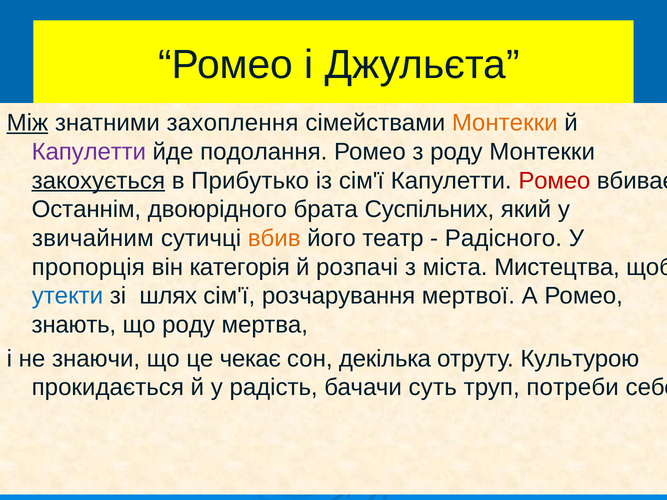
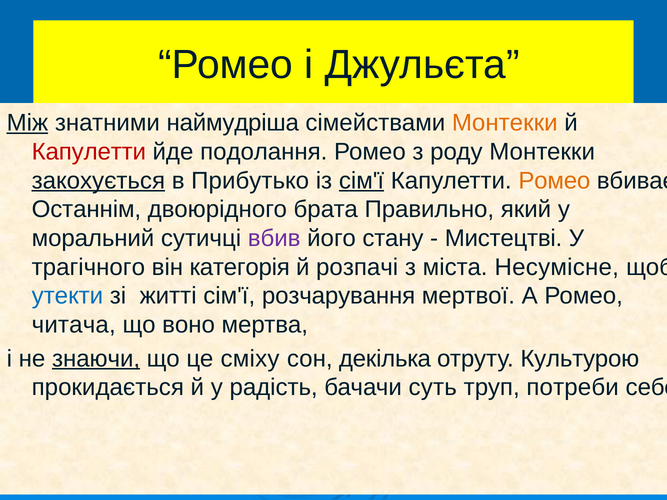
захоплення: захоплення -> наймудріша
Капулетти at (89, 152) colour: purple -> red
сім'ї at (361, 181) underline: none -> present
Ромео at (554, 181) colour: red -> orange
Суспільних: Суспільних -> Правильно
звичайним: звичайним -> моральний
вбив colour: orange -> purple
театр: театр -> стану
Радісного: Радісного -> Мистецтві
пропорція: пропорція -> трагічного
Мистецтва: Мистецтва -> Несумісне
шлях: шлях -> житті
знають: знають -> читача
що роду: роду -> воно
знаючи underline: none -> present
чекає: чекає -> сміху
